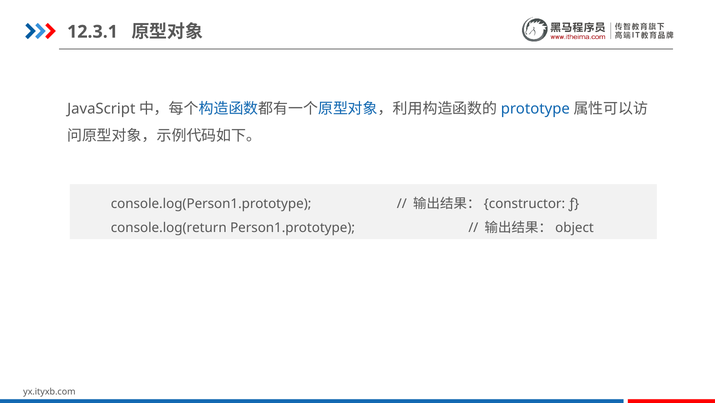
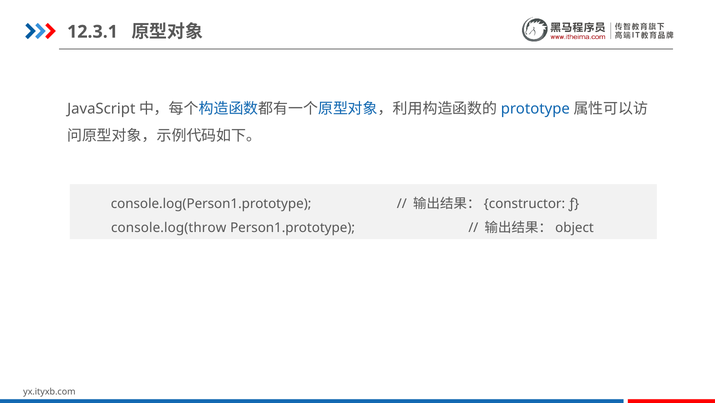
console.log(return: console.log(return -> console.log(throw
